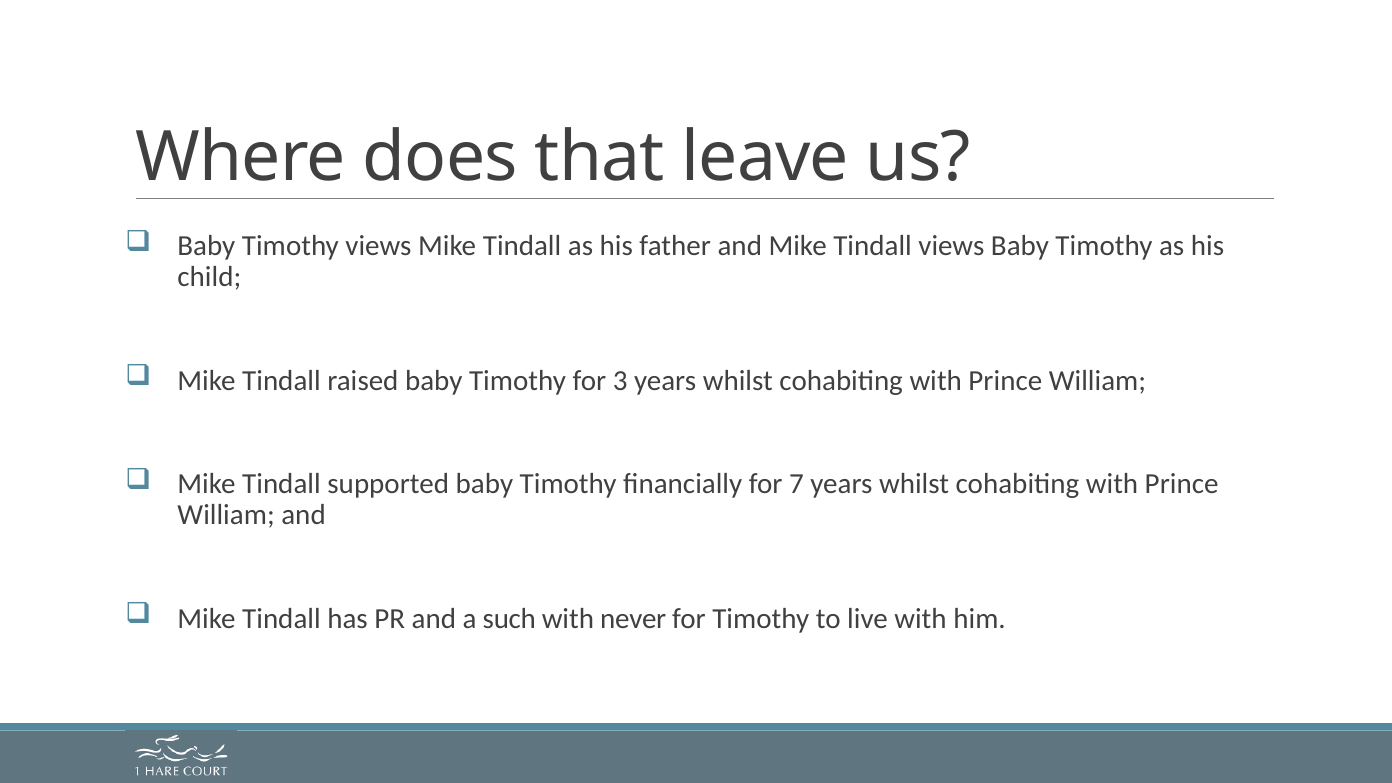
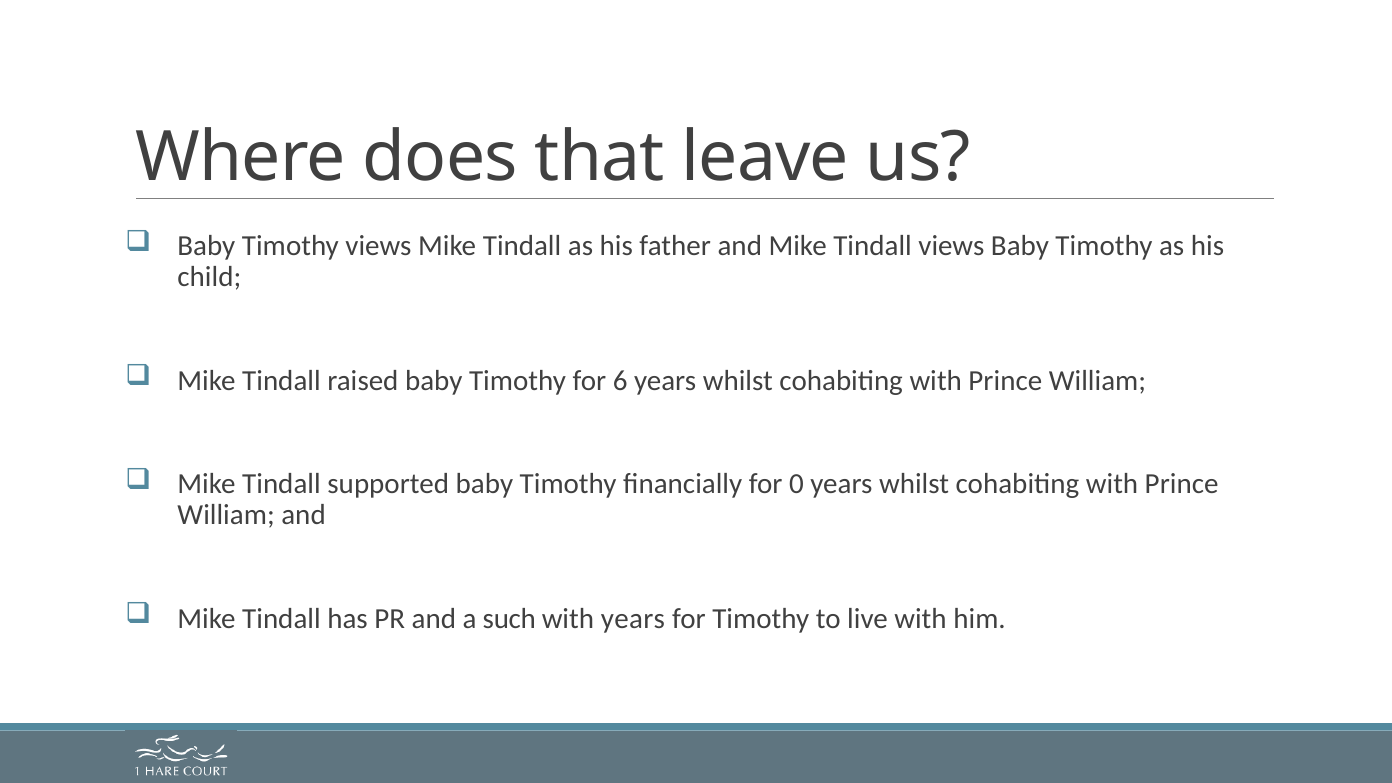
3: 3 -> 6
7: 7 -> 0
with never: never -> years
